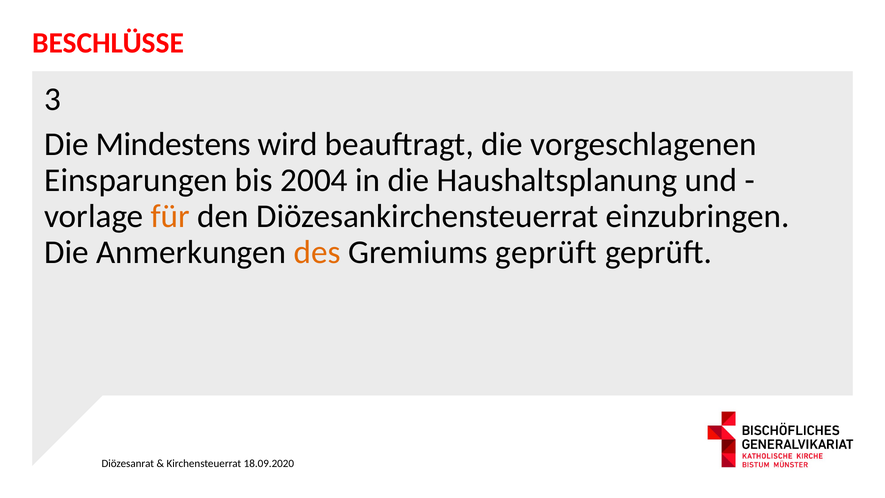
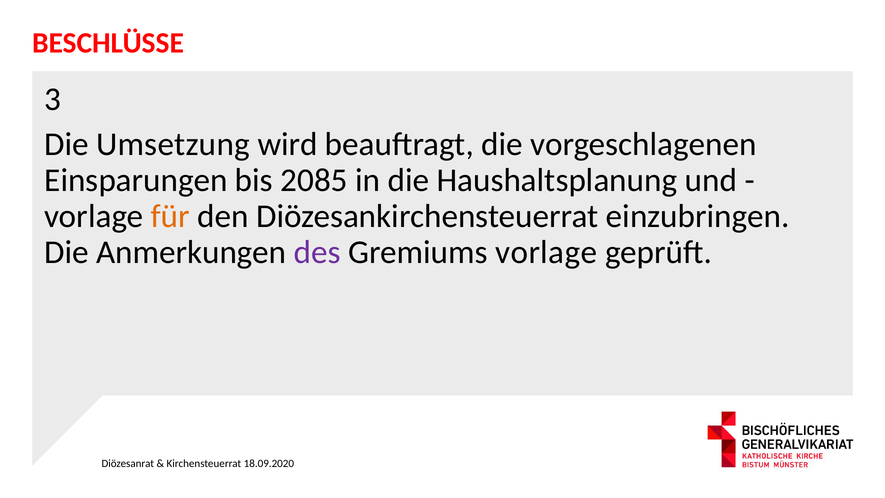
Mindestens: Mindestens -> Umsetzung
2004: 2004 -> 2085
des colour: orange -> purple
Gremiums geprüft: geprüft -> vorlage
